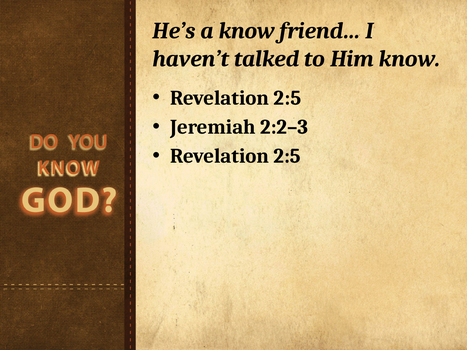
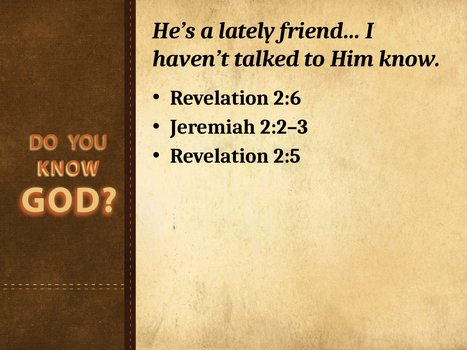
a know: know -> lately
2:5 at (287, 98): 2:5 -> 2:6
